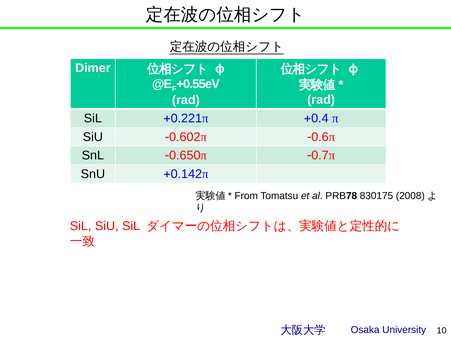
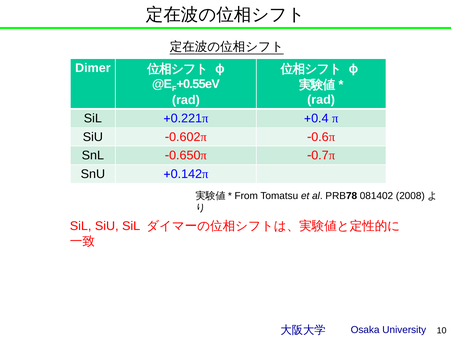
830175: 830175 -> 081402
